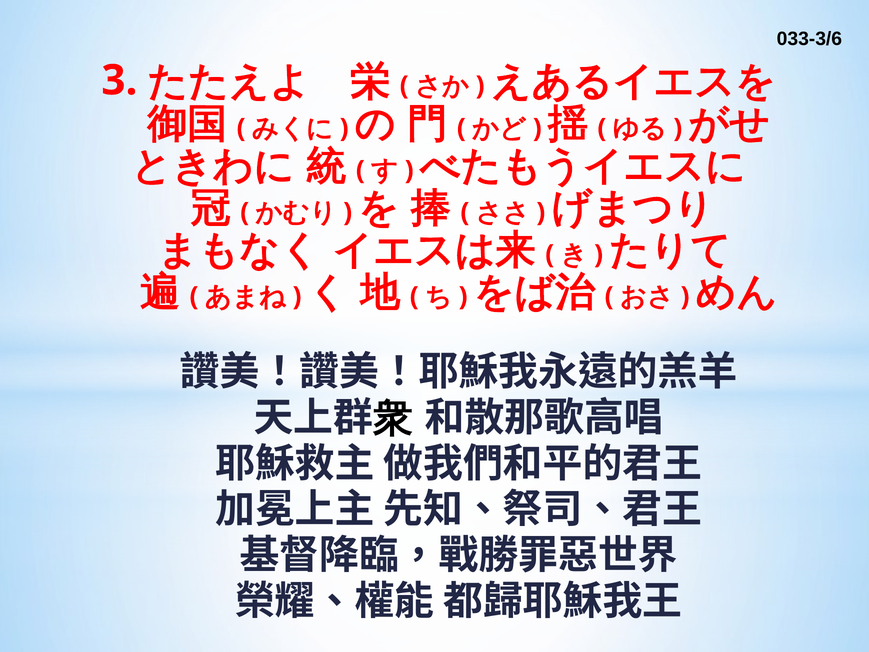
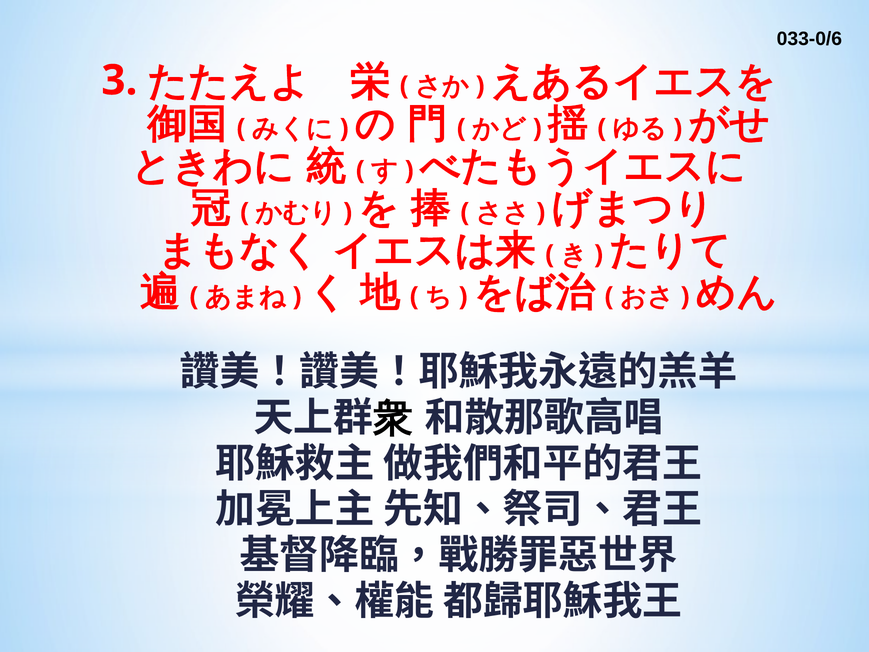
033-3/6: 033-3/6 -> 033-0/6
